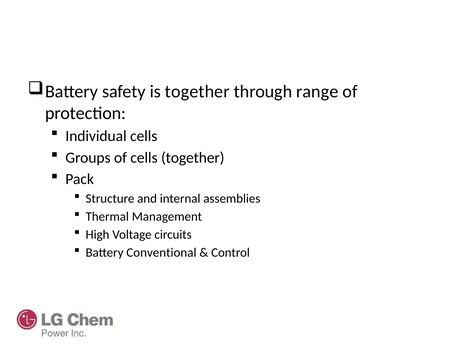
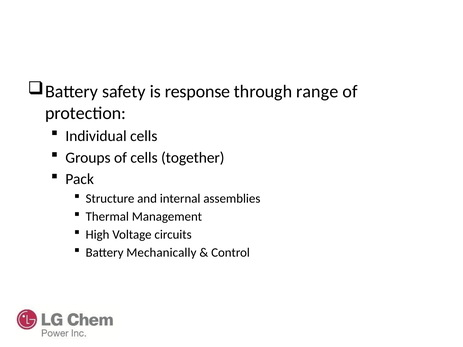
is together: together -> response
Conventional: Conventional -> Mechanically
